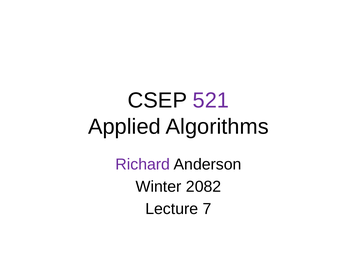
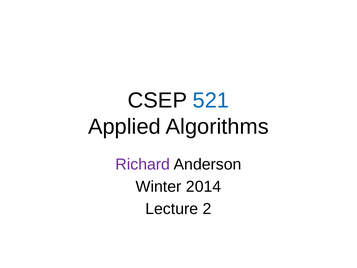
521 colour: purple -> blue
2082: 2082 -> 2014
7: 7 -> 2
